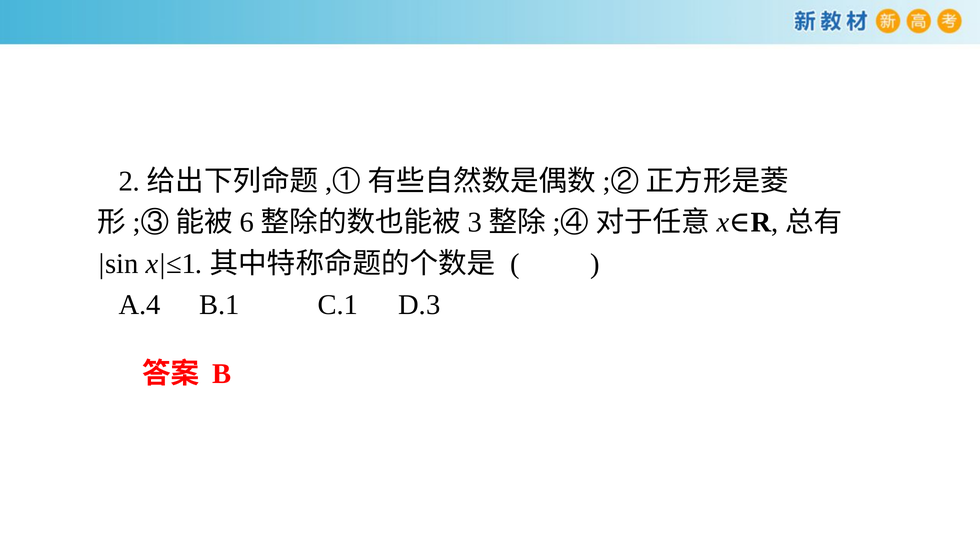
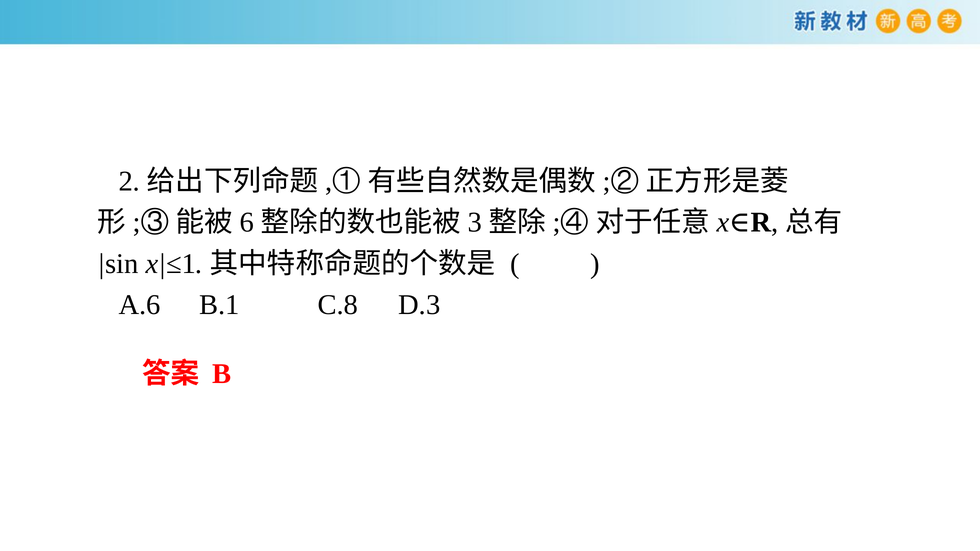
A.4: A.4 -> A.6
C.1: C.1 -> C.8
